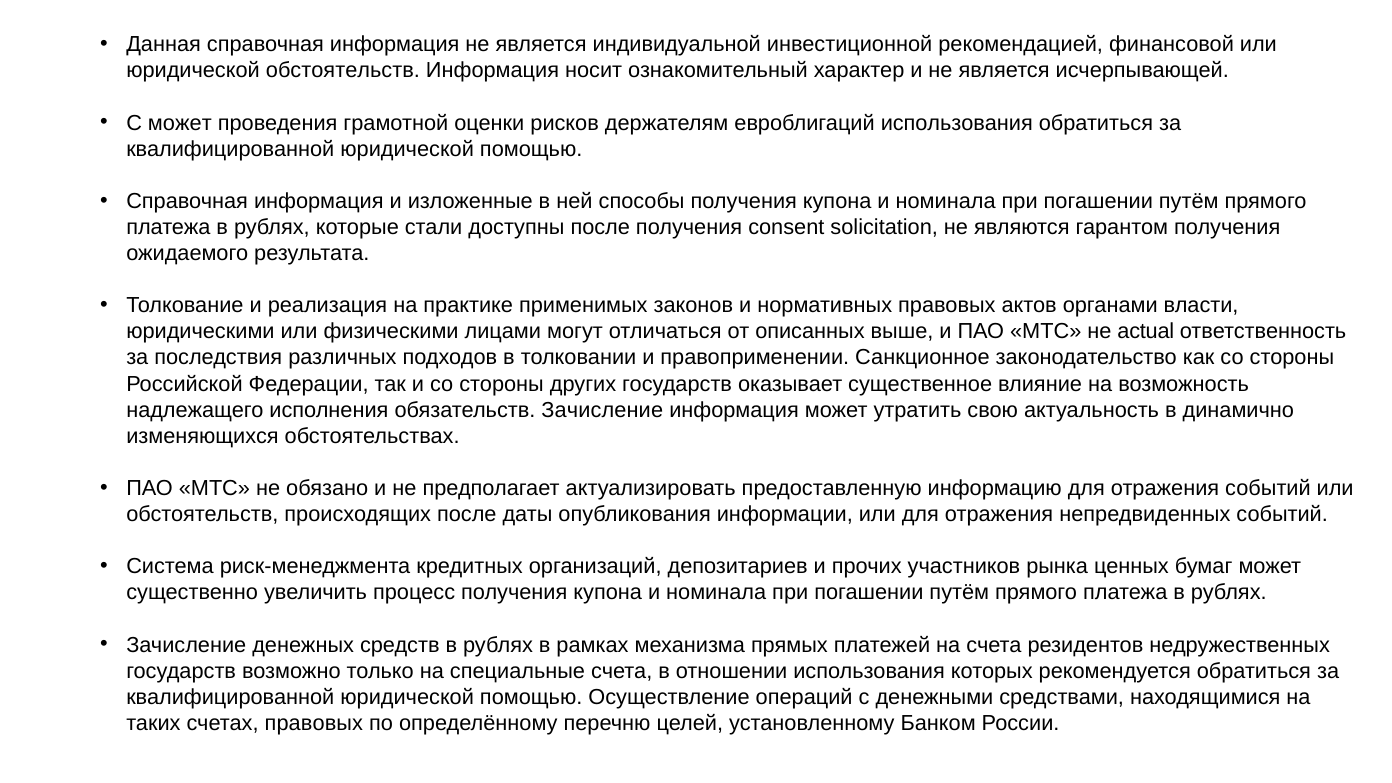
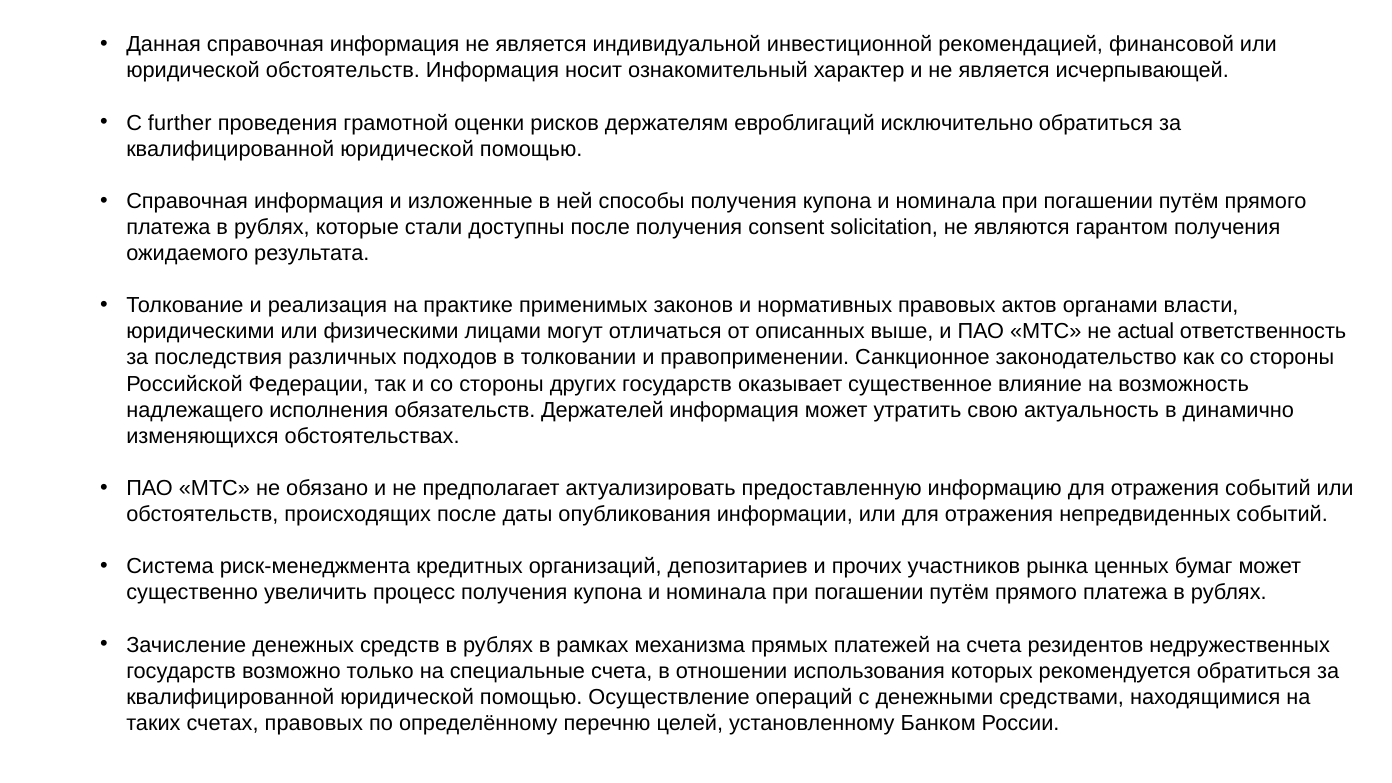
С может: может -> further
евроблигаций использования: использования -> исключительно
обязательств Зачисление: Зачисление -> Держателей
